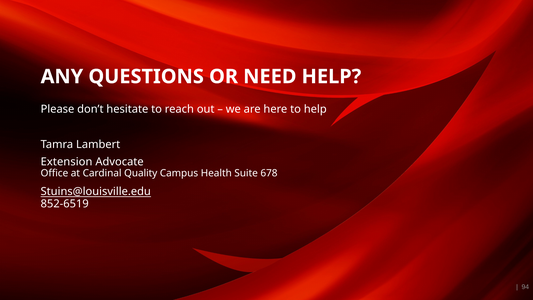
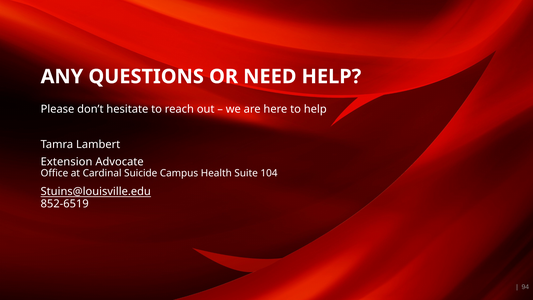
Quality: Quality -> Suicide
678: 678 -> 104
